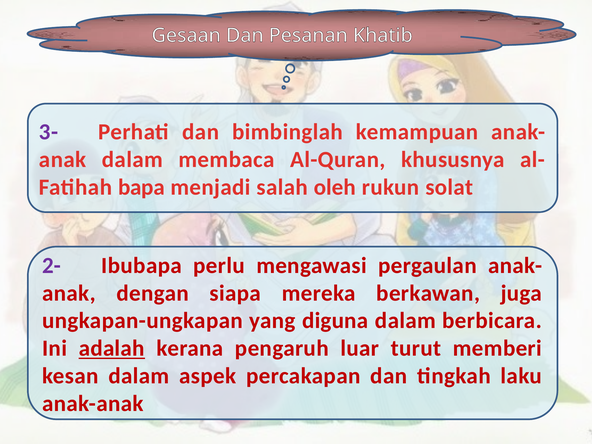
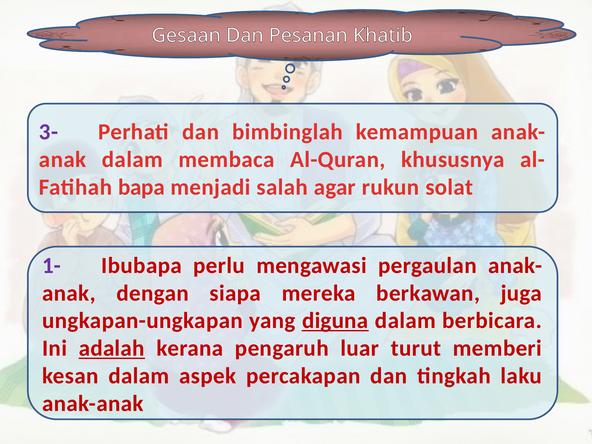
oleh: oleh -> agar
2-: 2- -> 1-
diguna underline: none -> present
